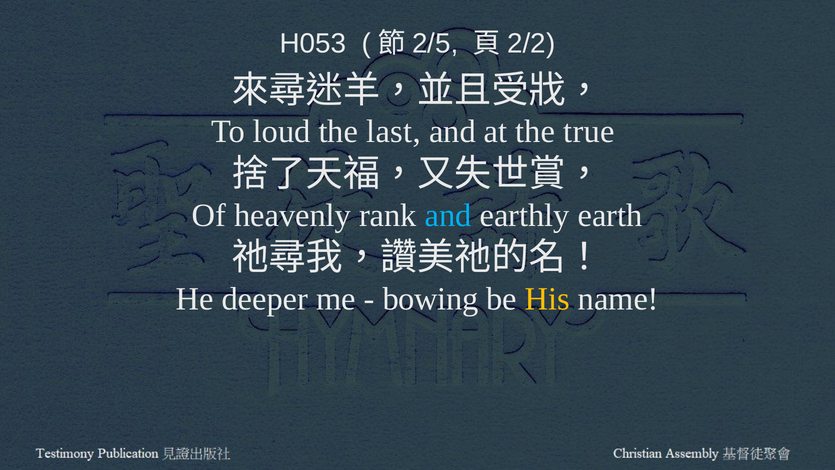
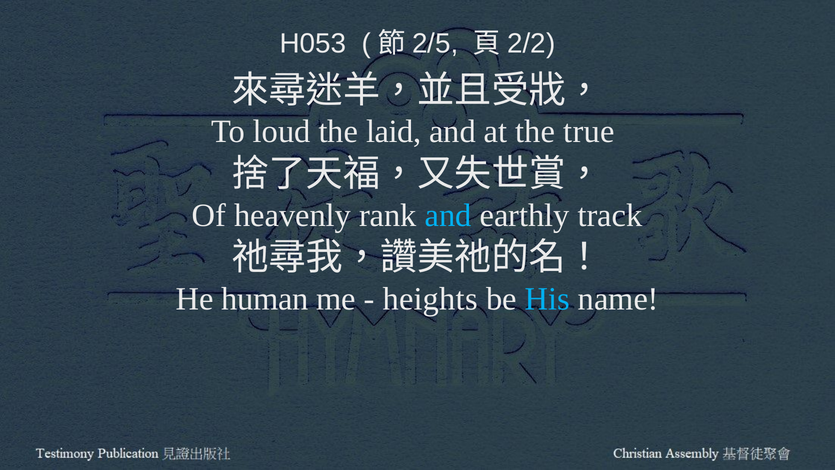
last: last -> laid
earth: earth -> track
deeper: deeper -> human
bowing: bowing -> heights
His colour: yellow -> light blue
